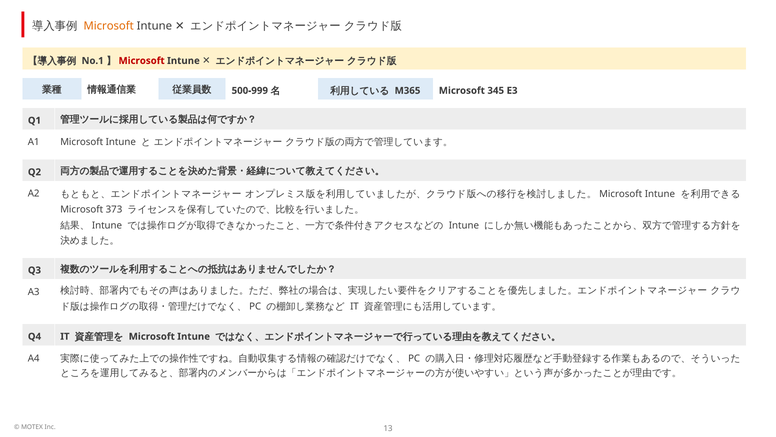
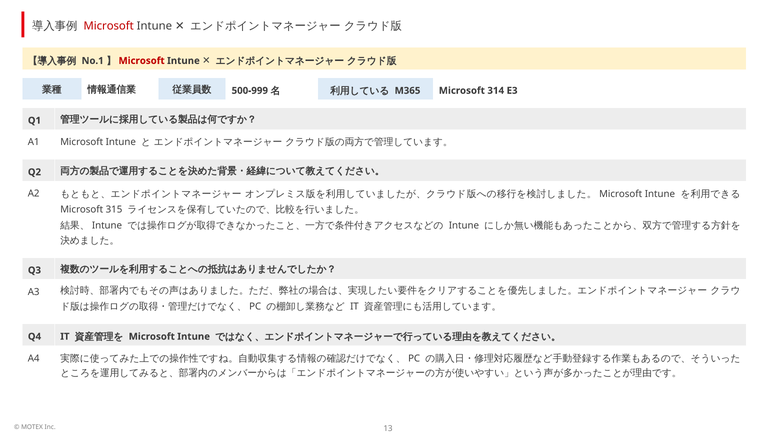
Microsoft at (109, 26) colour: orange -> red
345: 345 -> 314
373: 373 -> 315
